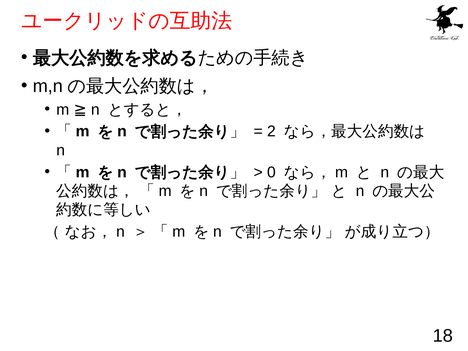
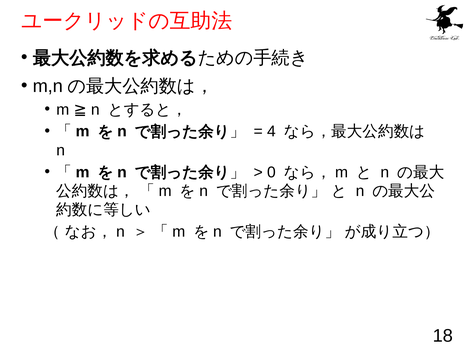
2: 2 -> 4
